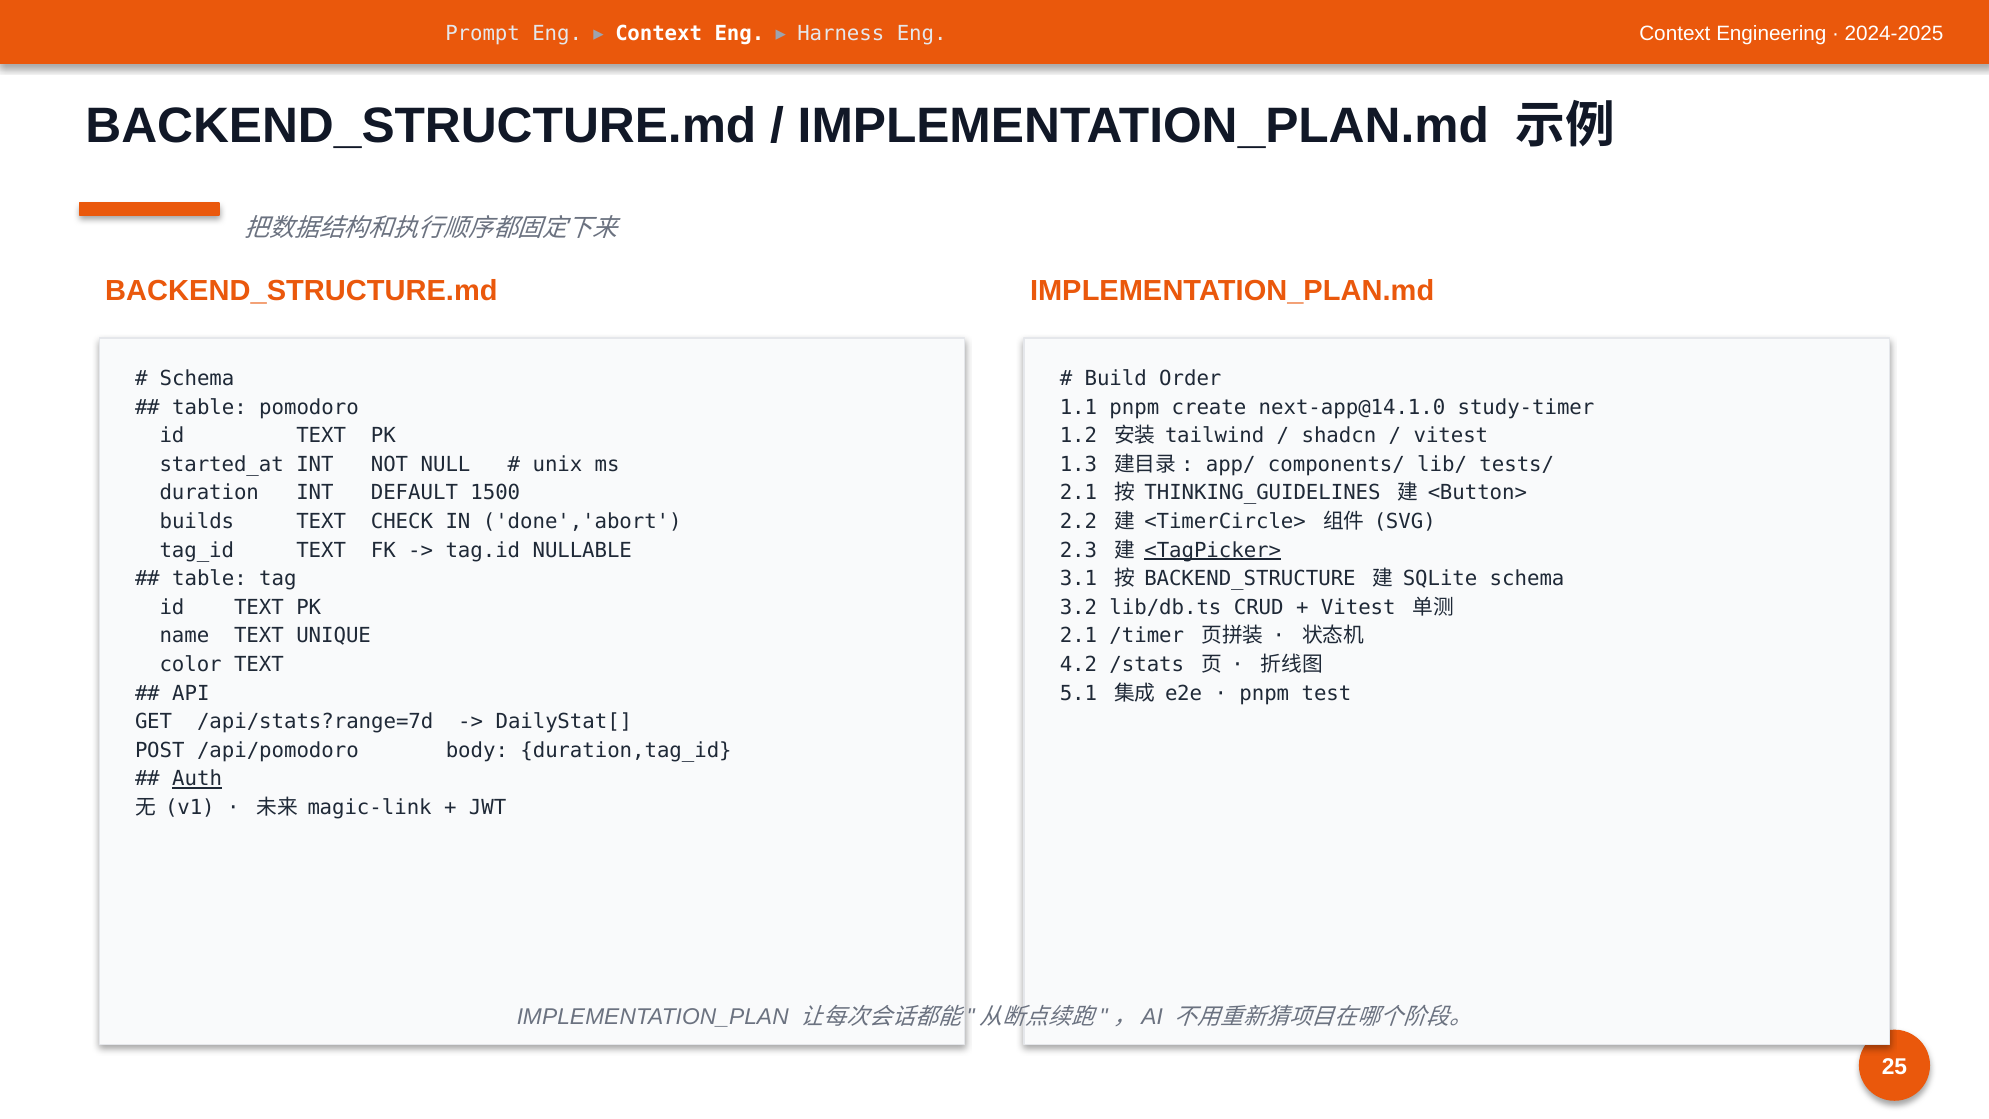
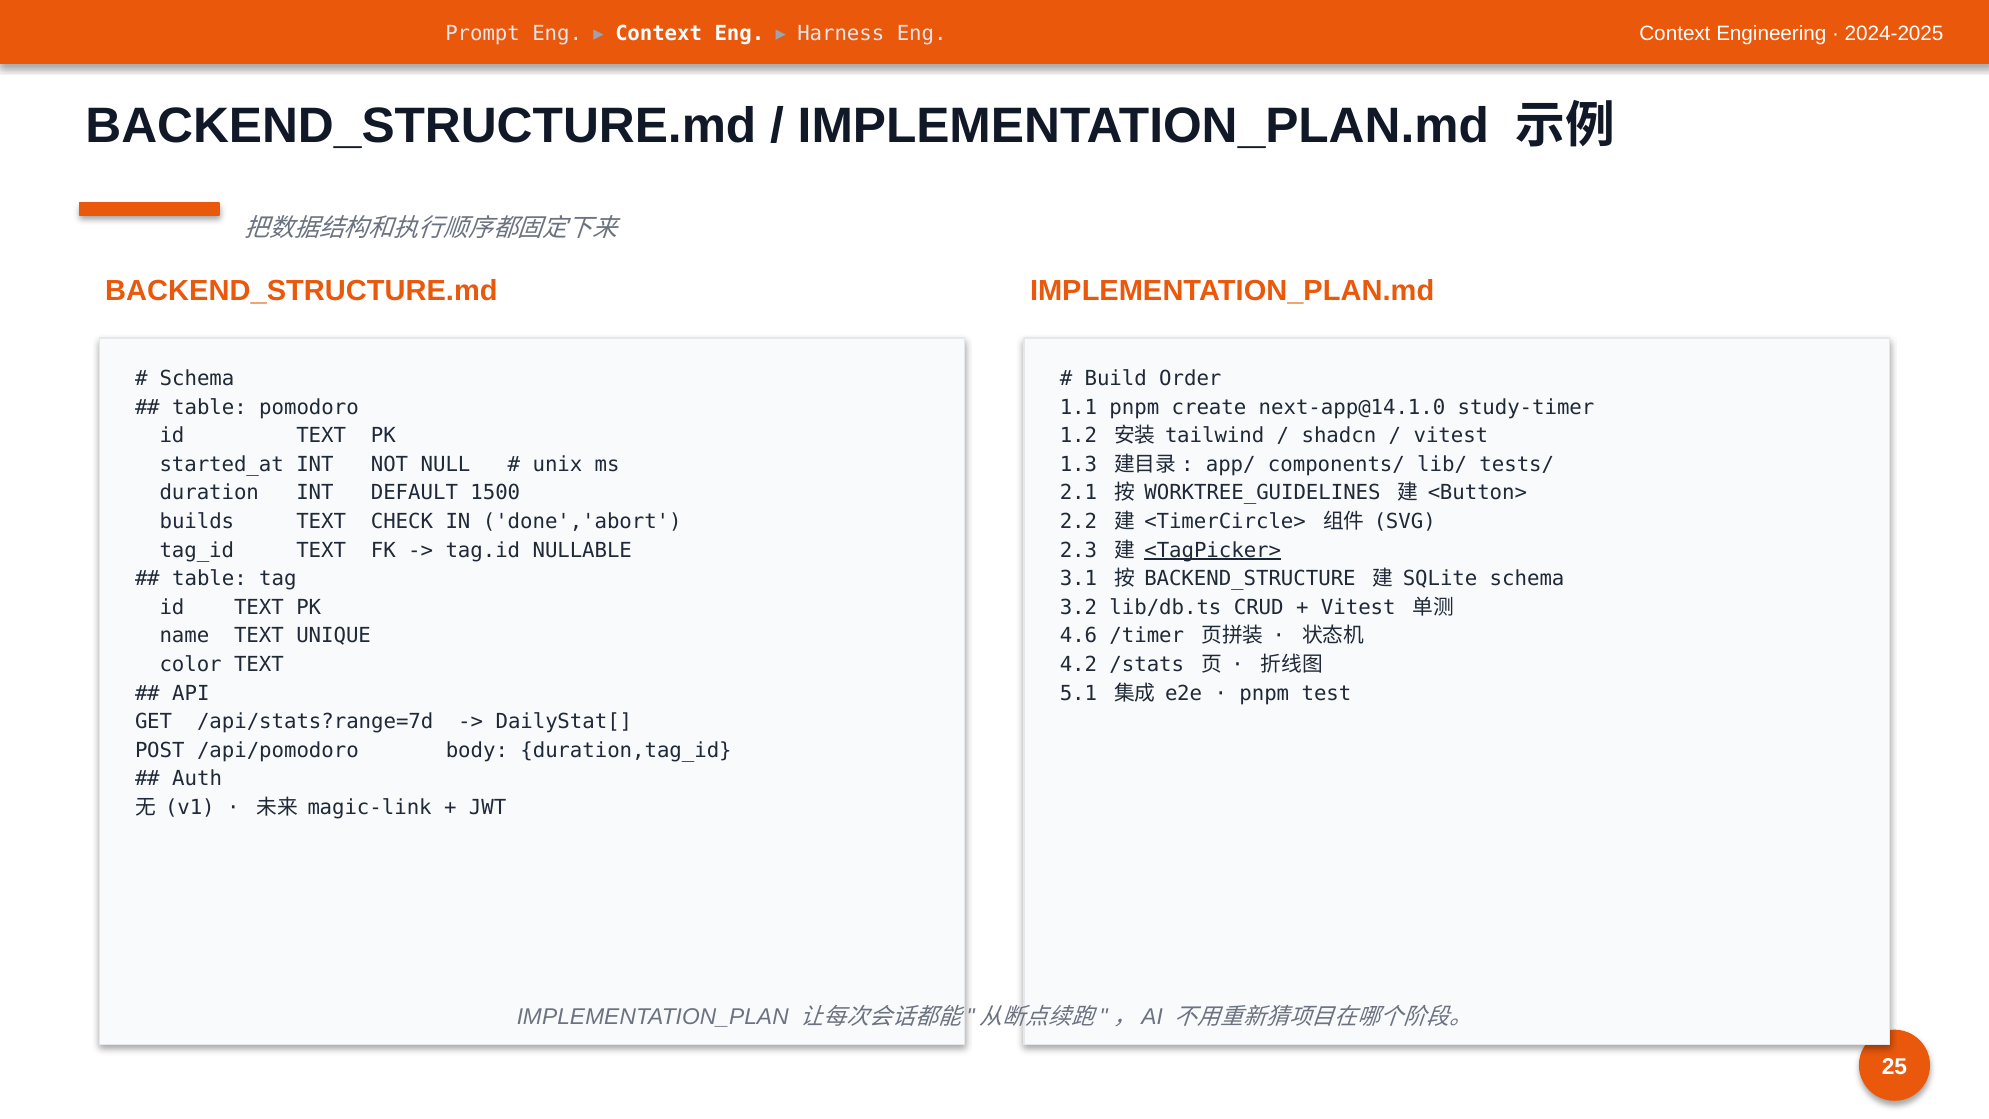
THINKING_GUIDELINES: THINKING_GUIDELINES -> WORKTREE_GUIDELINES
2.1 at (1079, 636): 2.1 -> 4.6
Auth underline: present -> none
